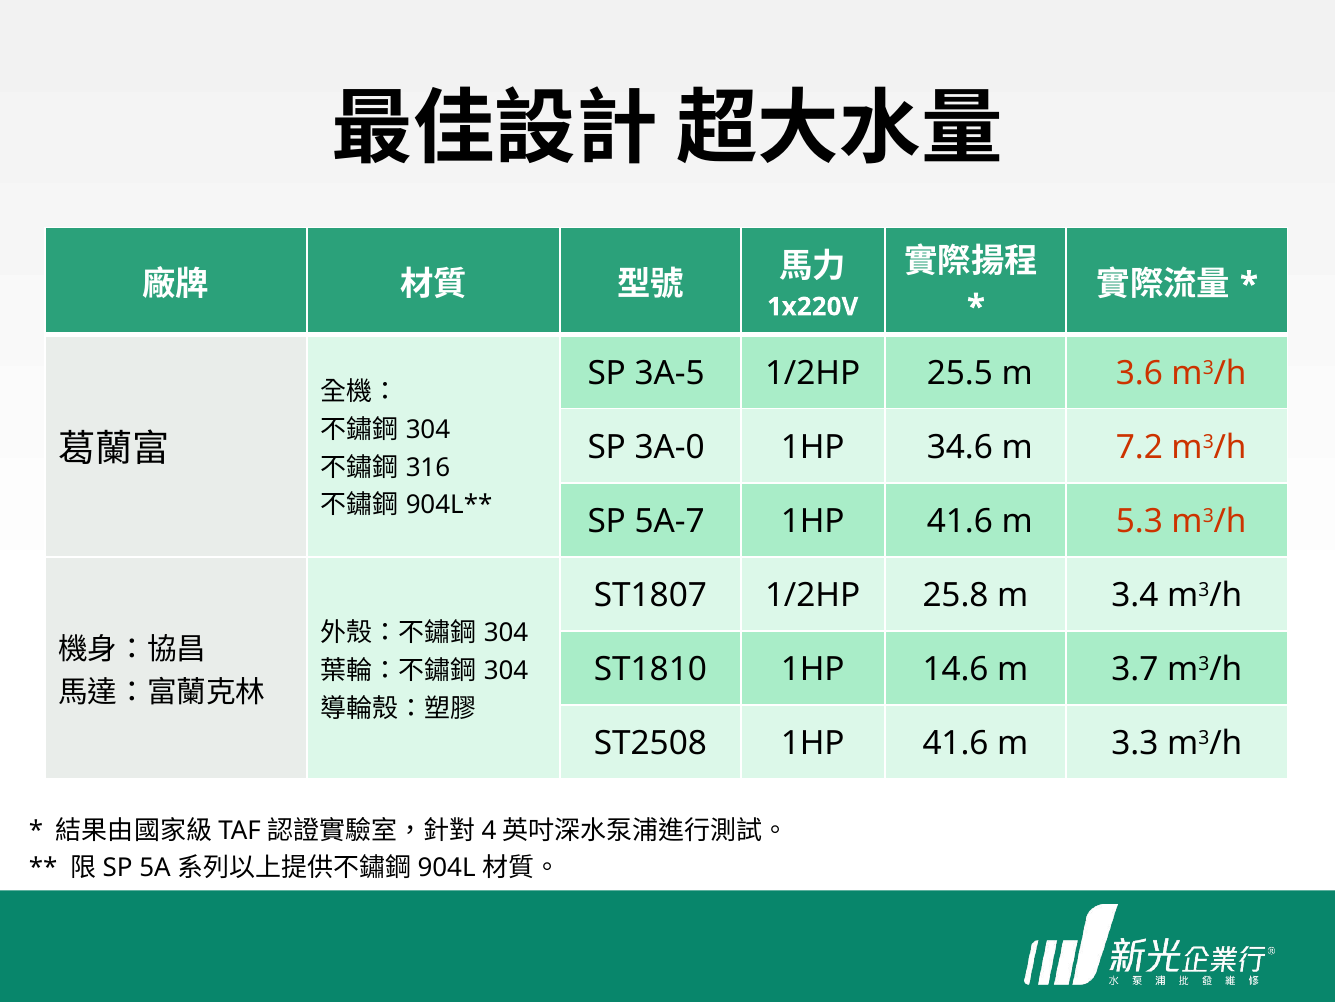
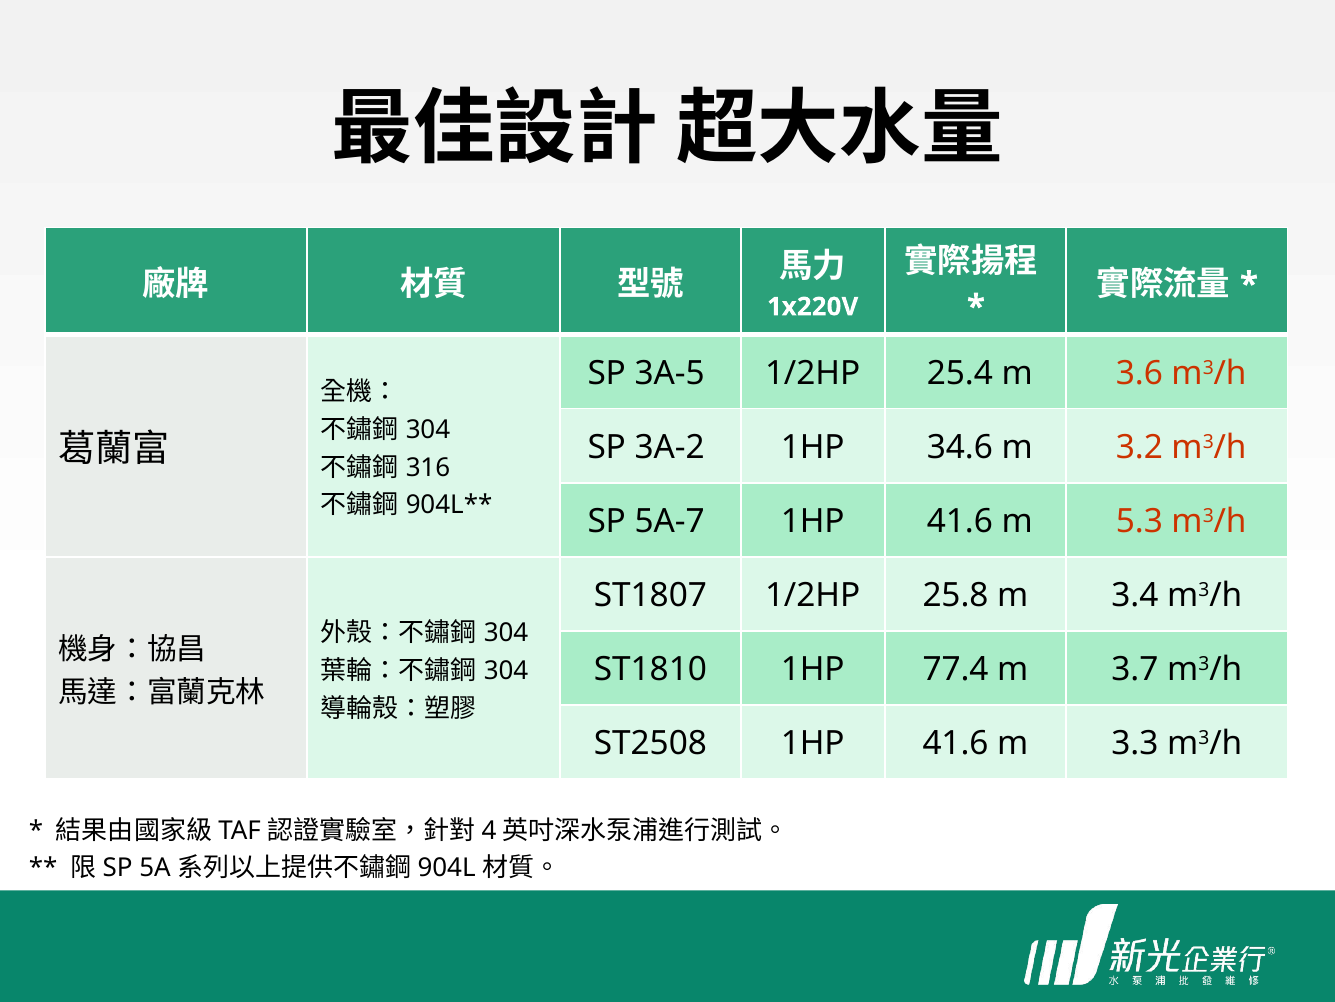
25.5: 25.5 -> 25.4
3A-0: 3A-0 -> 3A-2
7.2: 7.2 -> 3.2
14.6: 14.6 -> 77.4
